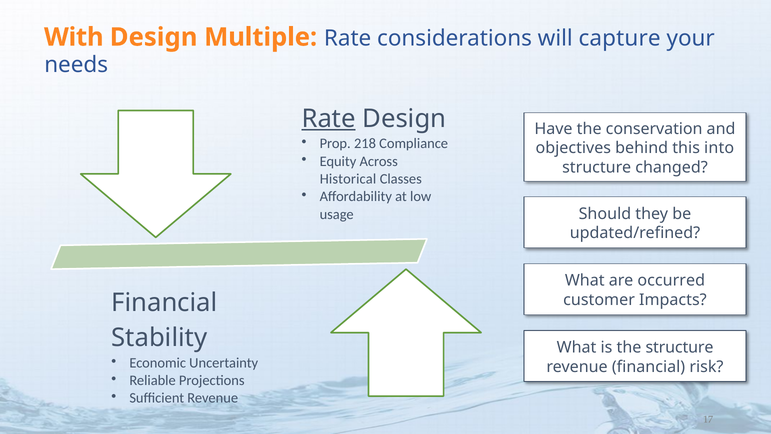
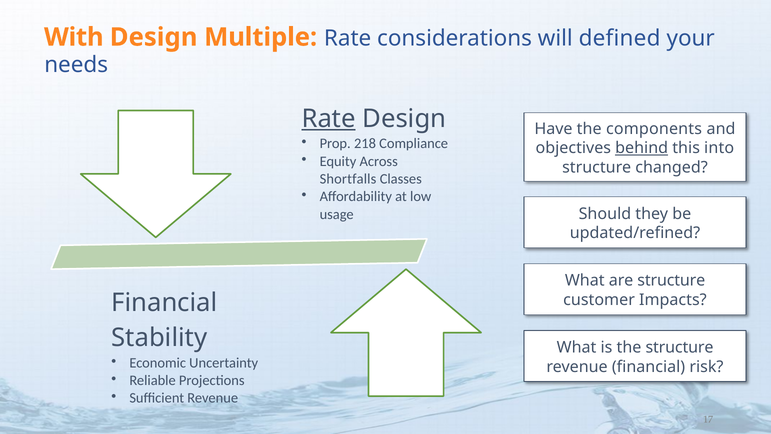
capture: capture -> defined
conservation: conservation -> components
behind underline: none -> present
Historical: Historical -> Shortfalls
are occurred: occurred -> structure
